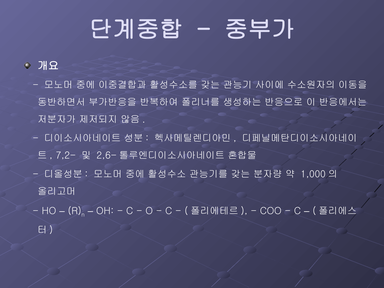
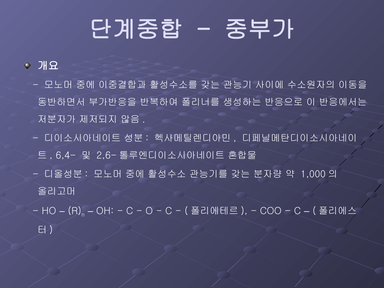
7,2-: 7,2- -> 6,4-
